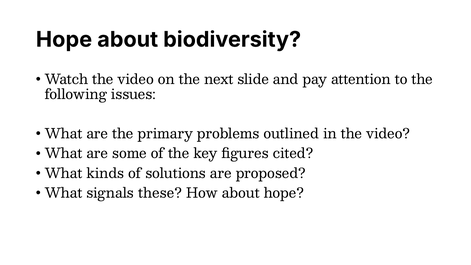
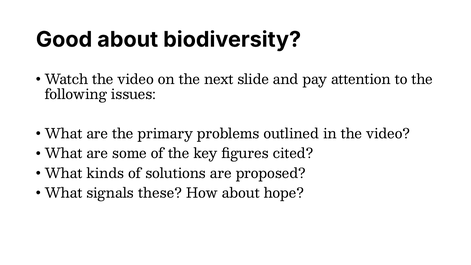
Hope at (64, 40): Hope -> Good
